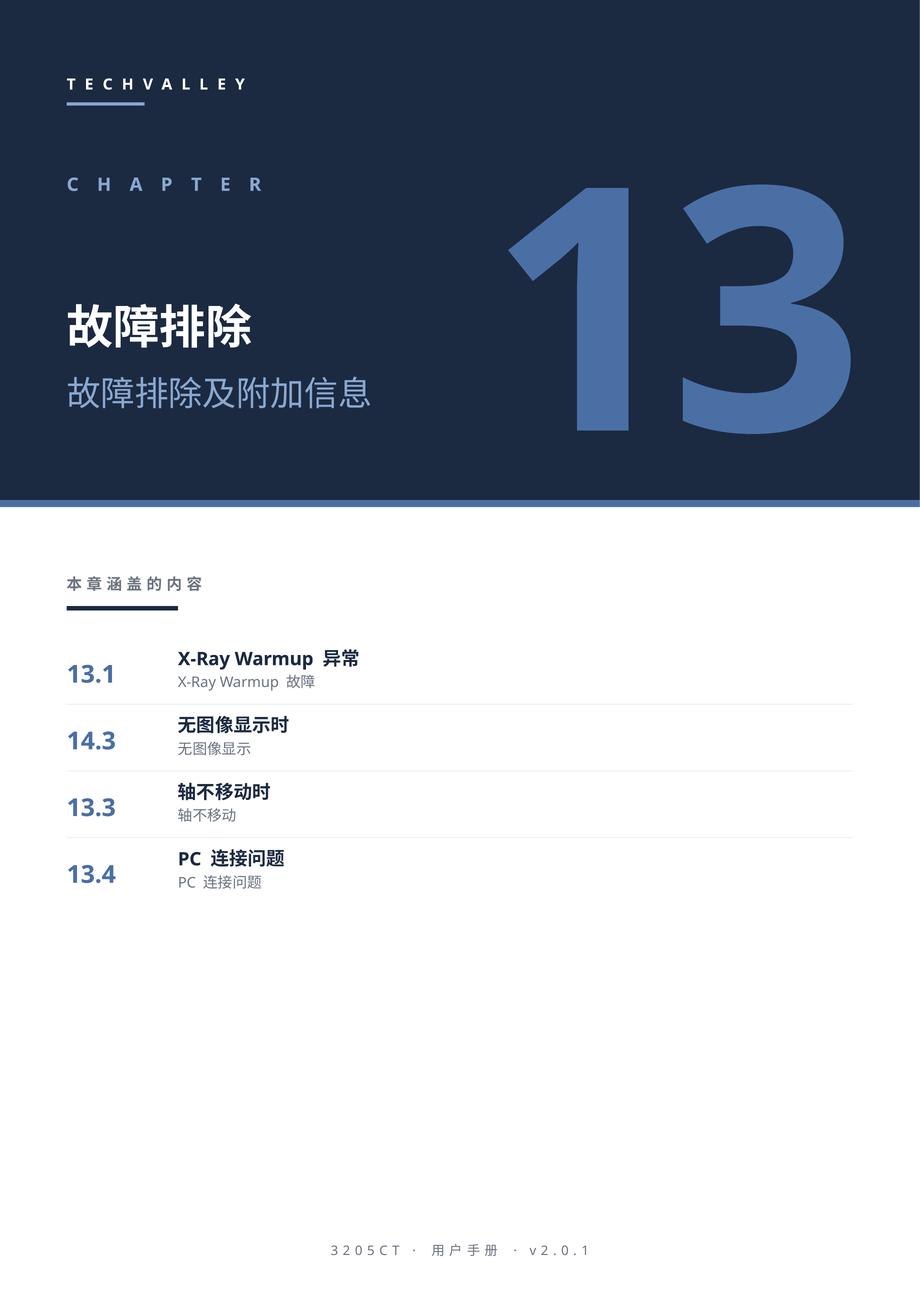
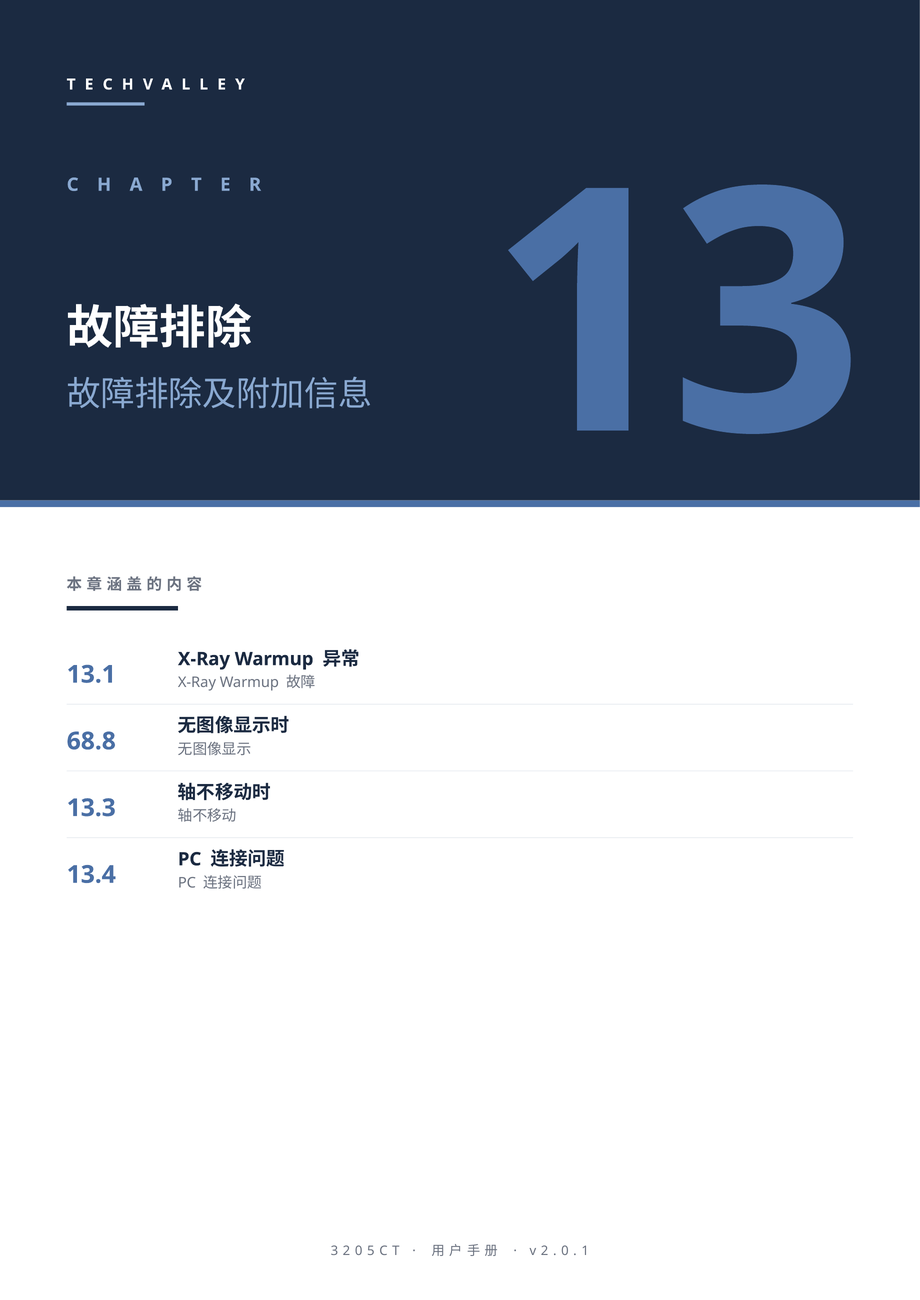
14.3: 14.3 -> 68.8
